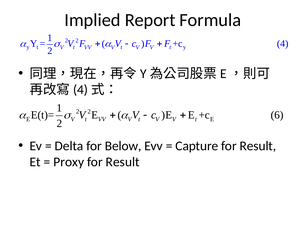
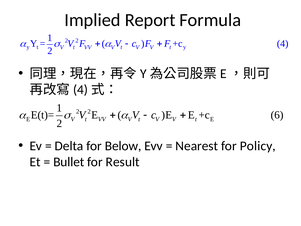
Capture: Capture -> Nearest
Result at (258, 146): Result -> Policy
Proxy: Proxy -> Bullet
